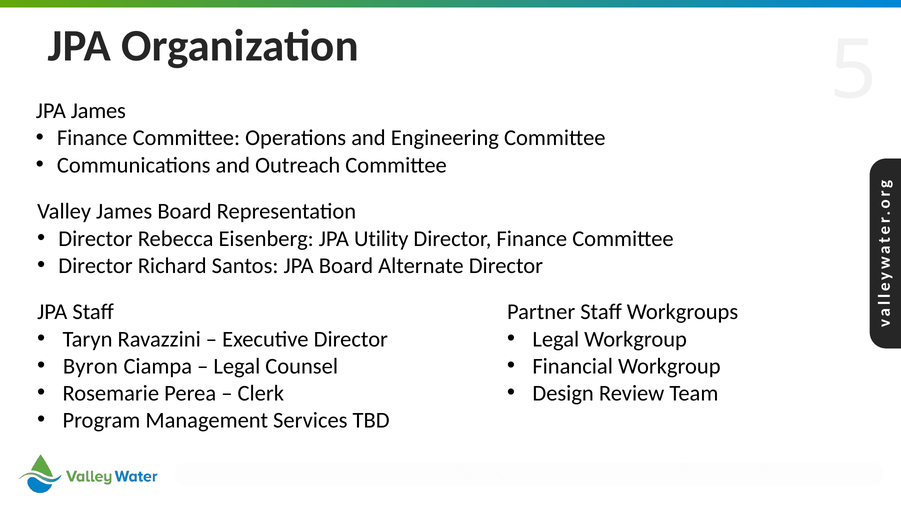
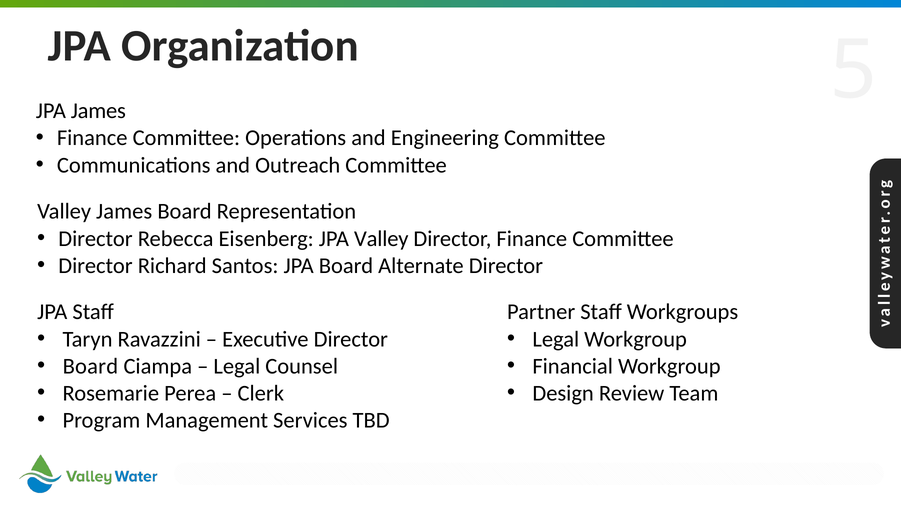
JPA Utility: Utility -> Valley
Byron at (90, 366): Byron -> Board
